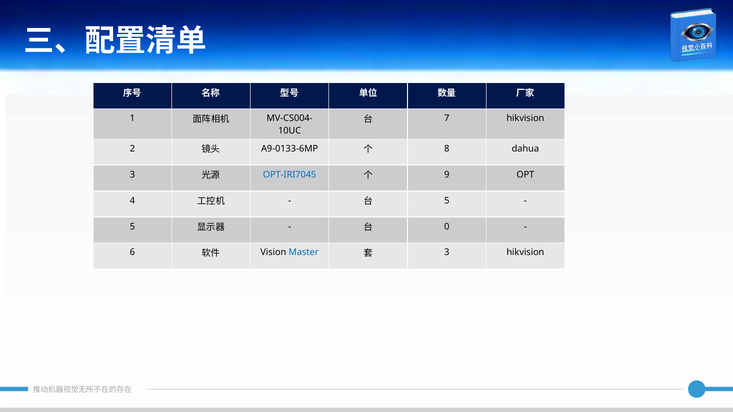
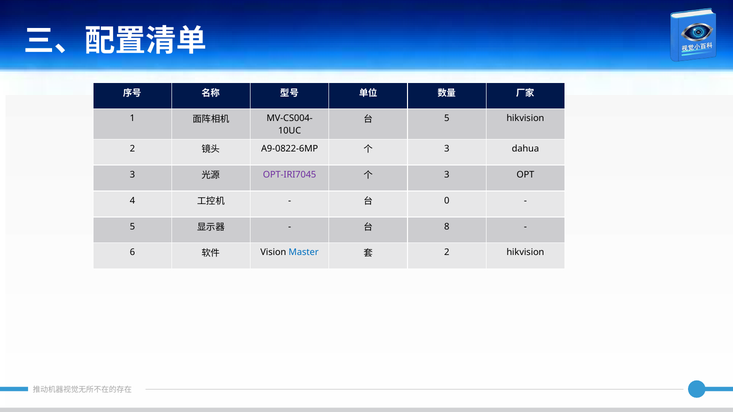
7 at (447, 118): 7 -> 5
A9-0133-6MP: A9-0133-6MP -> A9-0822-6MP
8 at (447, 149): 8 -> 3
OPT-IRI7045 colour: blue -> purple
9 at (447, 175): 9 -> 3
5 at (447, 201): 5 -> 0
0: 0 -> 8
3 at (447, 253): 3 -> 2
